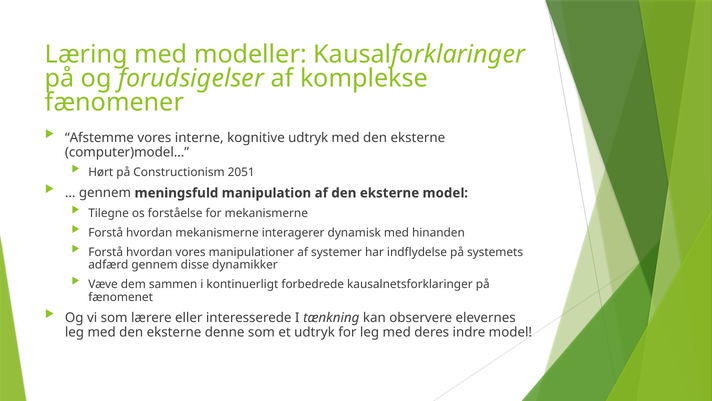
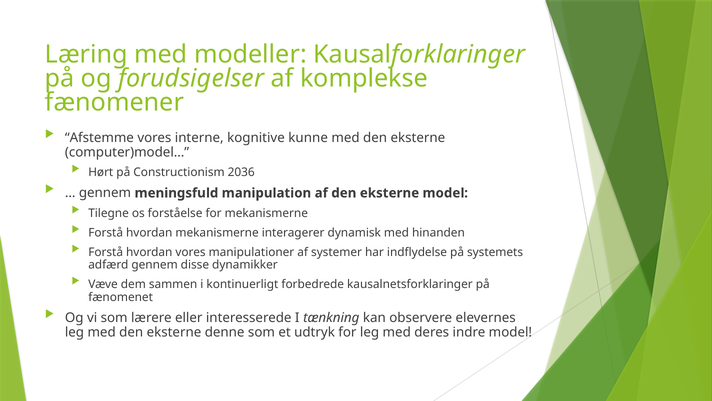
kognitive udtryk: udtryk -> kunne
2051: 2051 -> 2036
